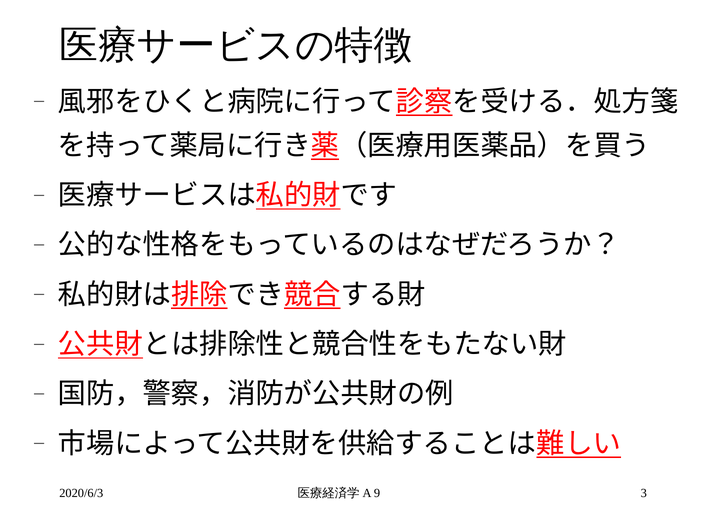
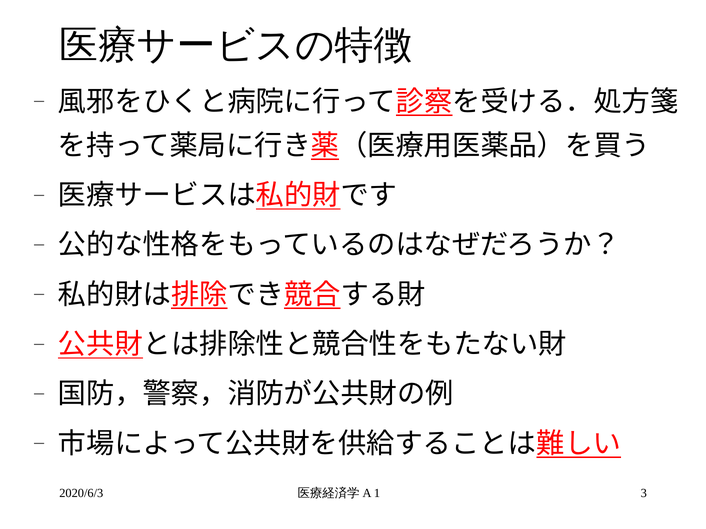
9: 9 -> 1
